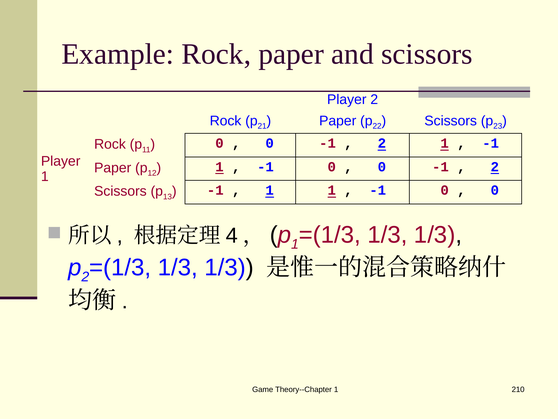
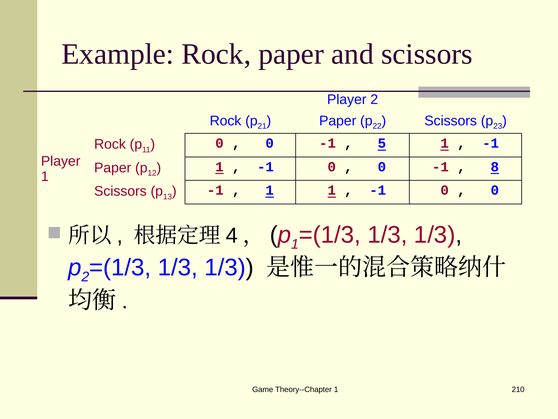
2 at (382, 143): 2 -> 5
2 at (495, 167): 2 -> 8
